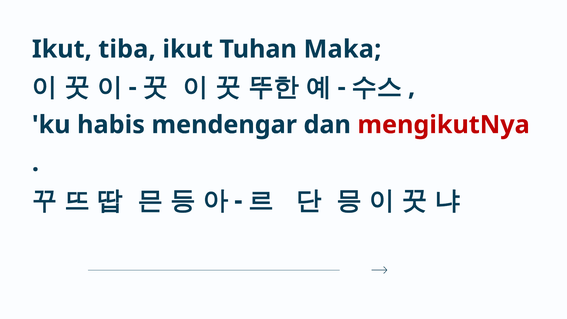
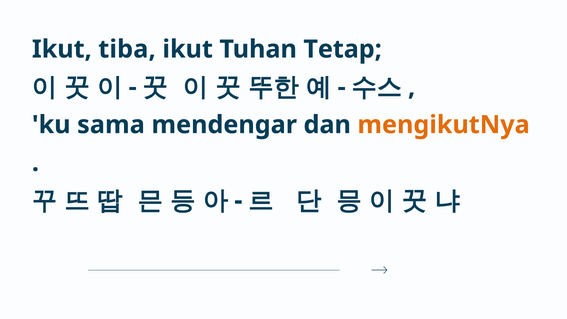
Maka: Maka -> Tetap
habis: habis -> sama
mengikutNya colour: red -> orange
